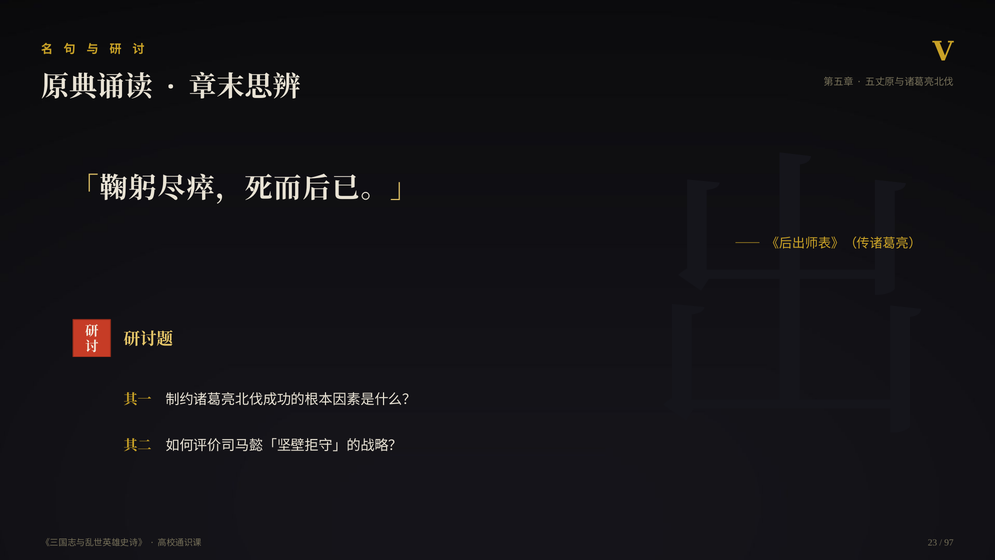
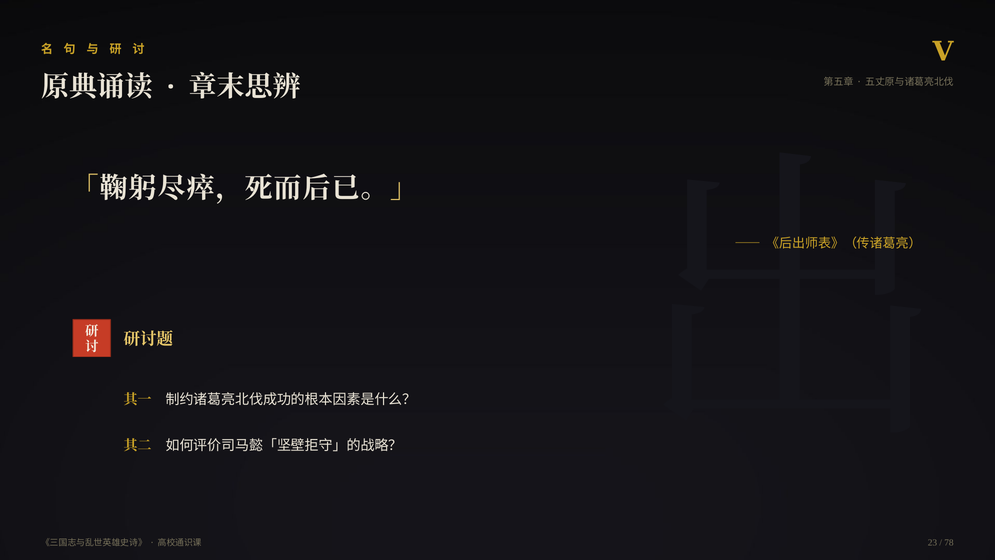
97: 97 -> 78
